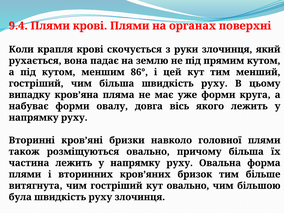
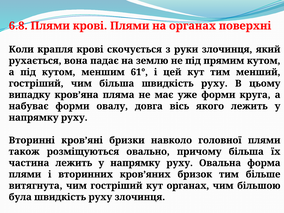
9.4: 9.4 -> 6.8
86°: 86° -> 61°
кут овально: овально -> органах
